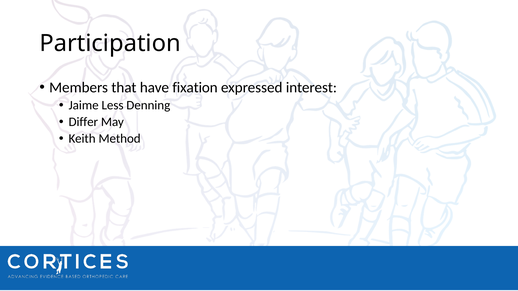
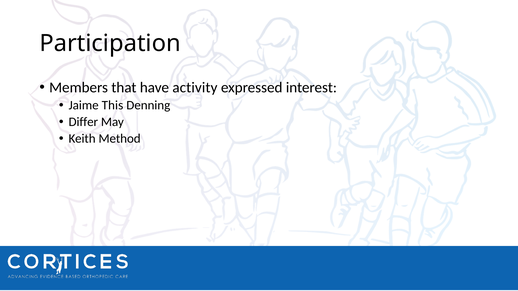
fixation: fixation -> activity
Less: Less -> This
